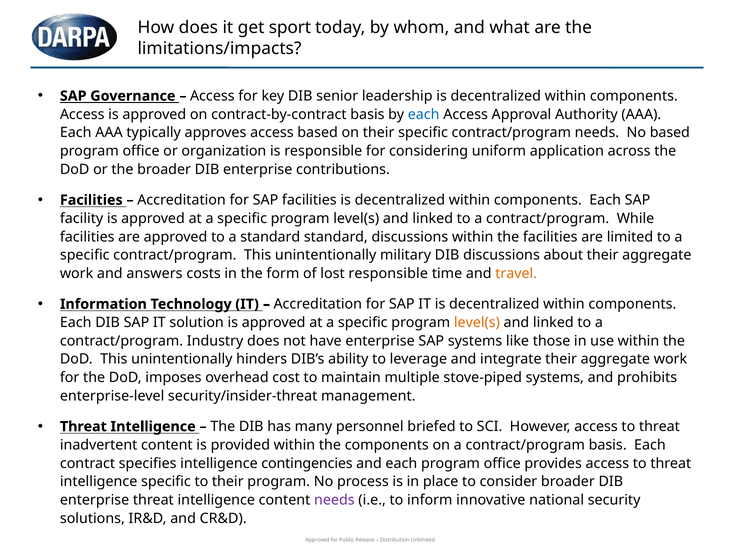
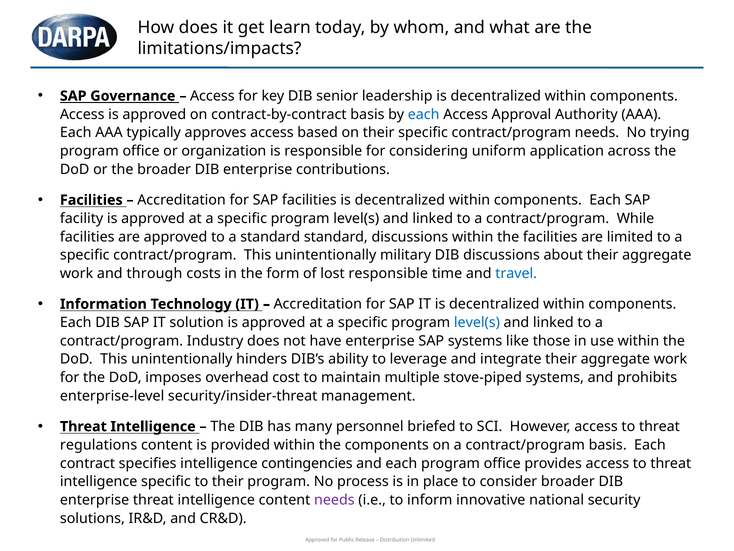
sport: sport -> learn
No based: based -> trying
answers: answers -> through
travel colour: orange -> blue
level(s at (477, 322) colour: orange -> blue
inadvertent: inadvertent -> regulations
